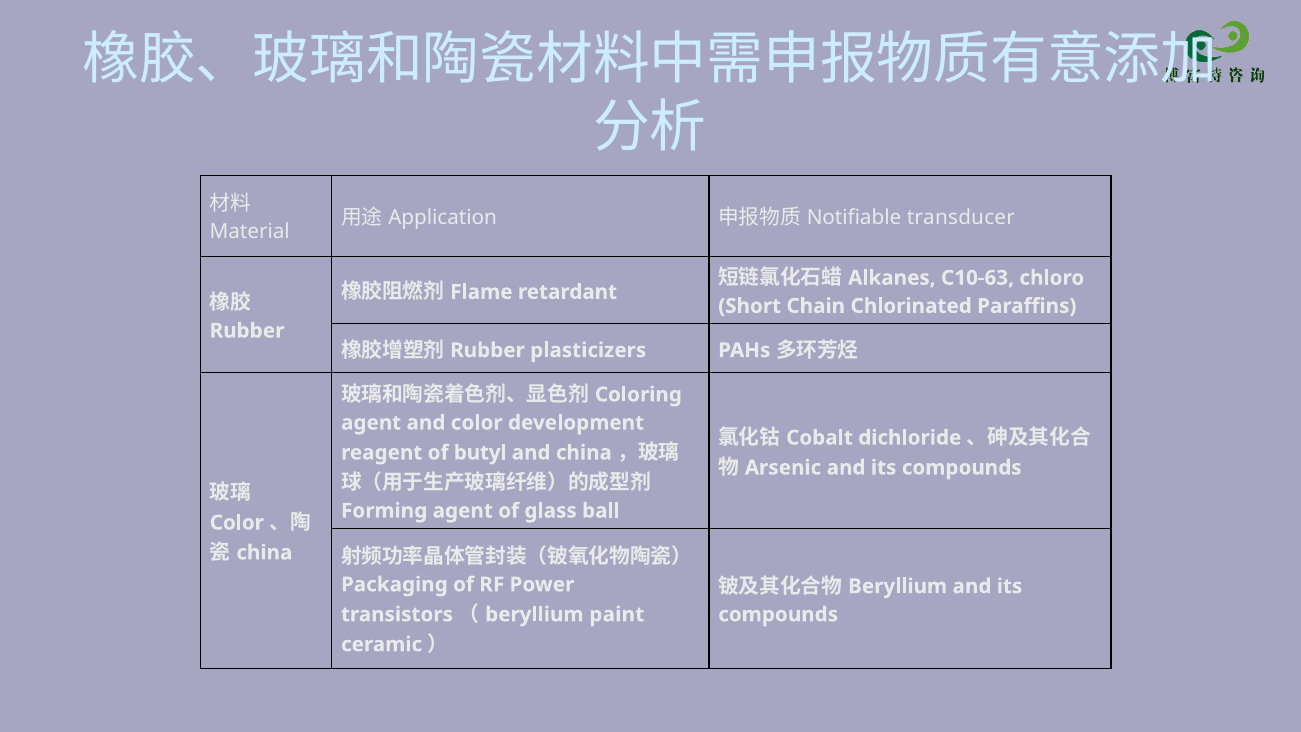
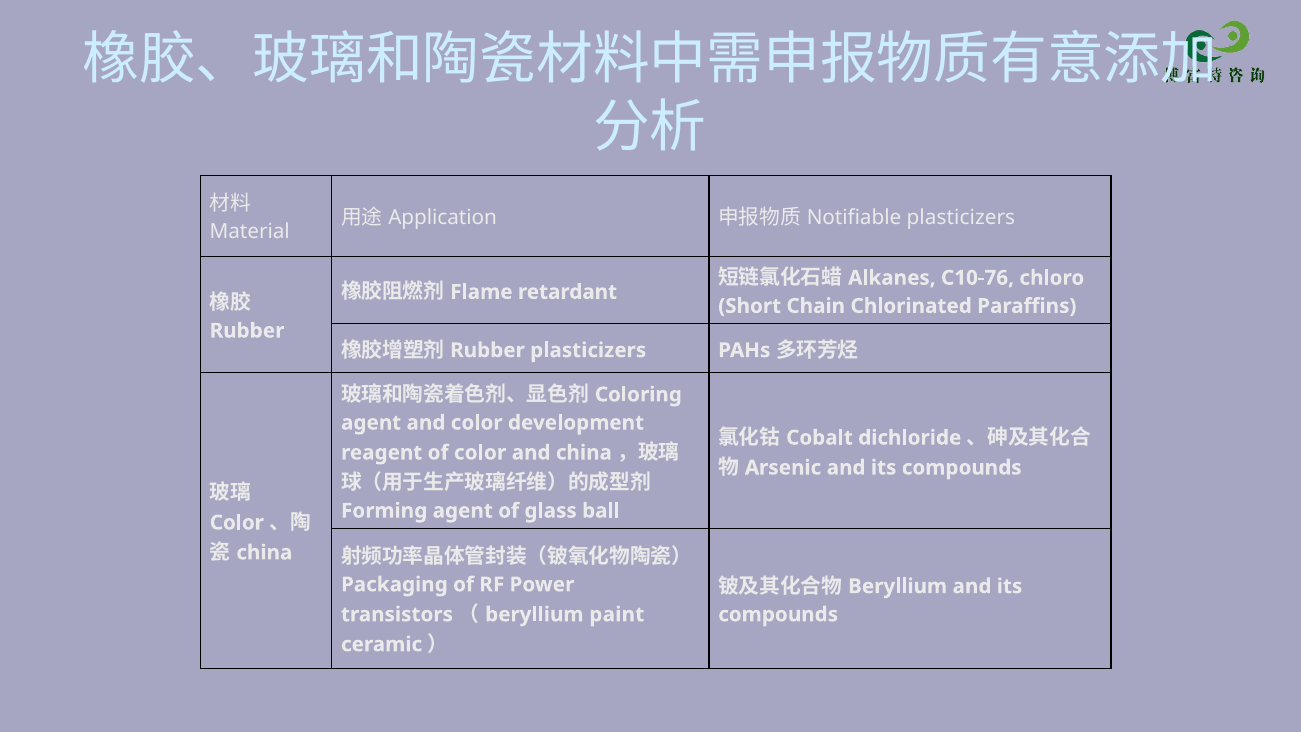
transducer at (961, 218): transducer -> plasticizers
C10-63: C10-63 -> C10-76
of butyl: butyl -> color
